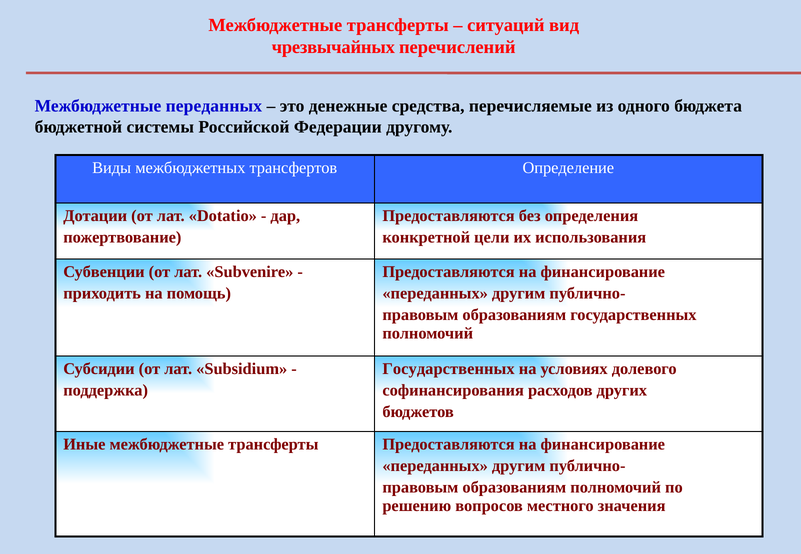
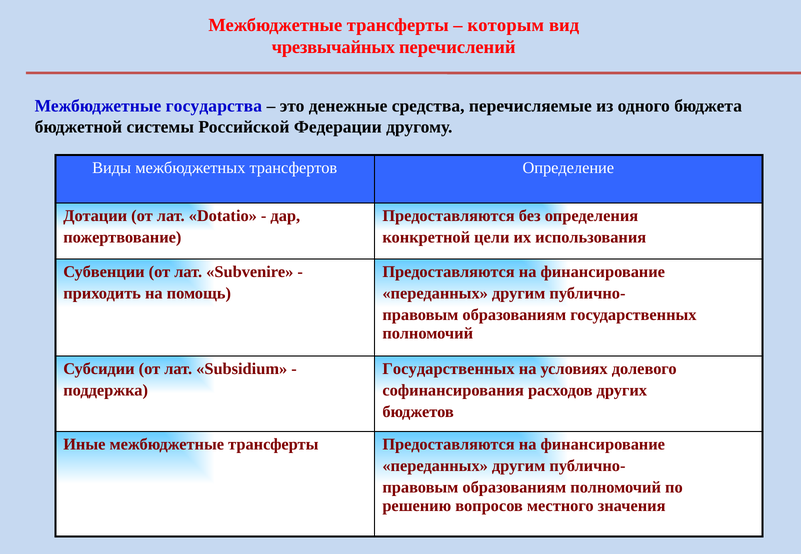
ситуаций: ситуаций -> которым
Межбюджетные переданных: переданных -> государства
